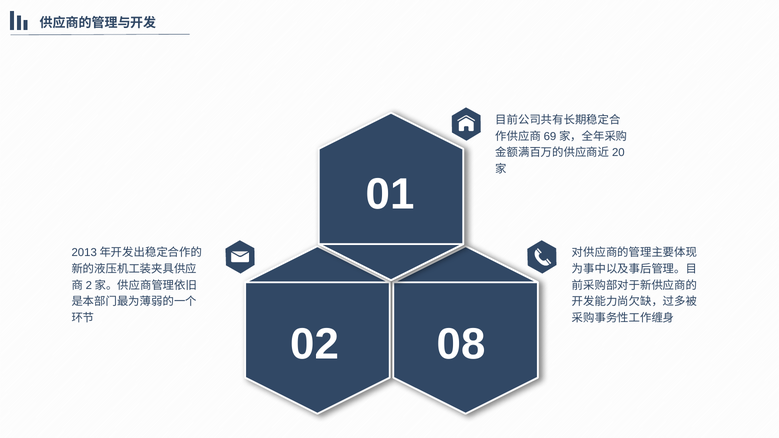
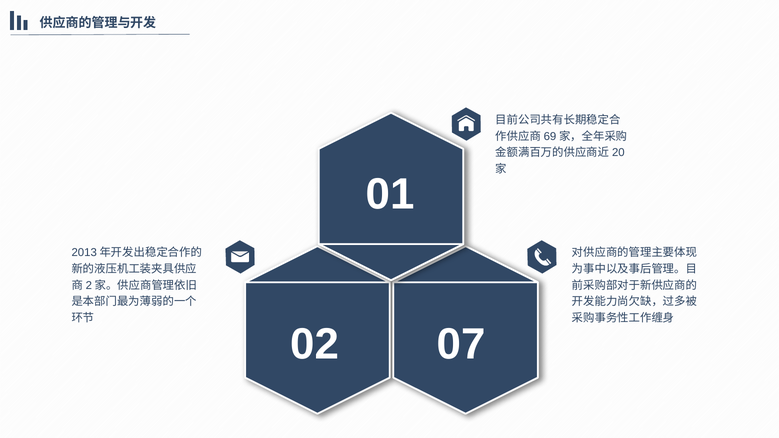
08: 08 -> 07
